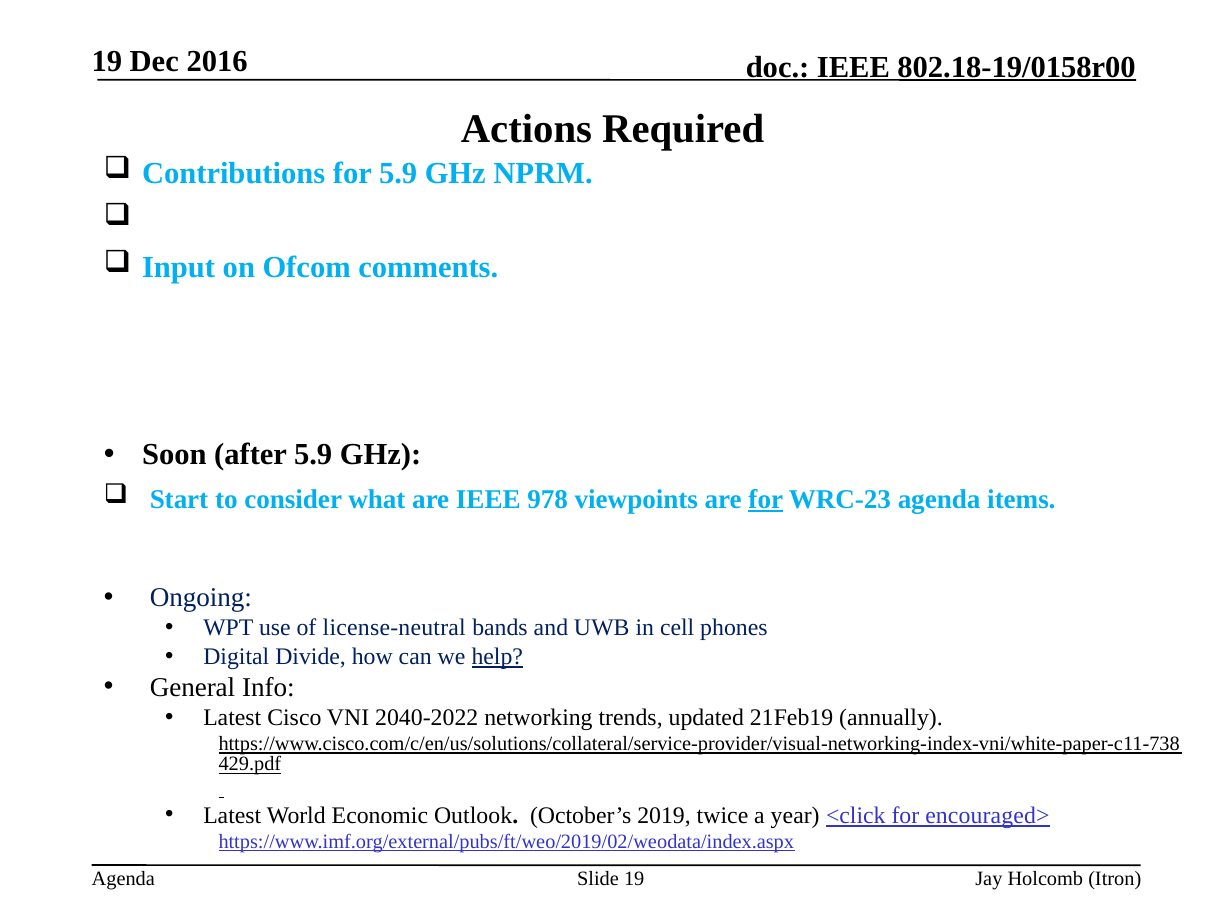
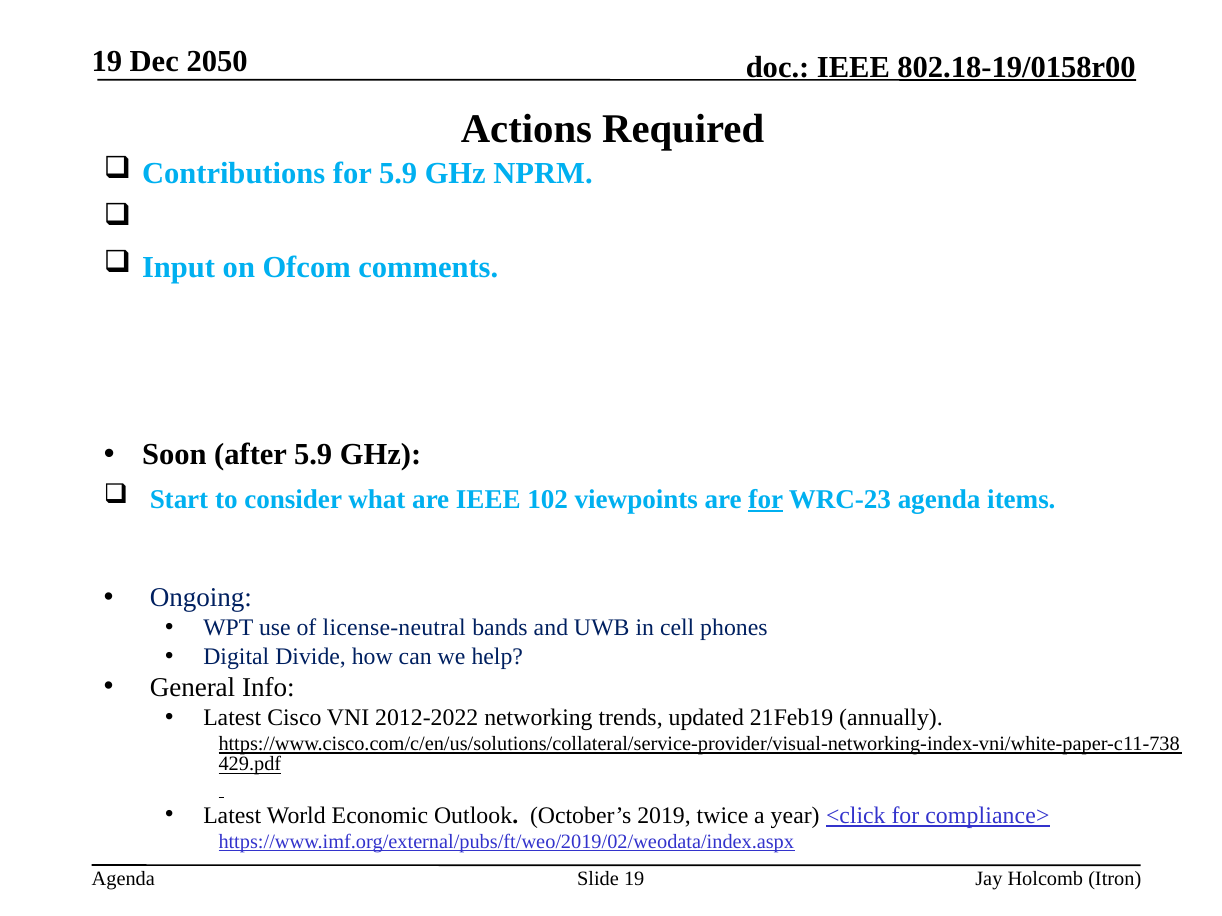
2016: 2016 -> 2050
978: 978 -> 102
help underline: present -> none
2040-2022: 2040-2022 -> 2012-2022
encouraged>: encouraged> -> compliance>
